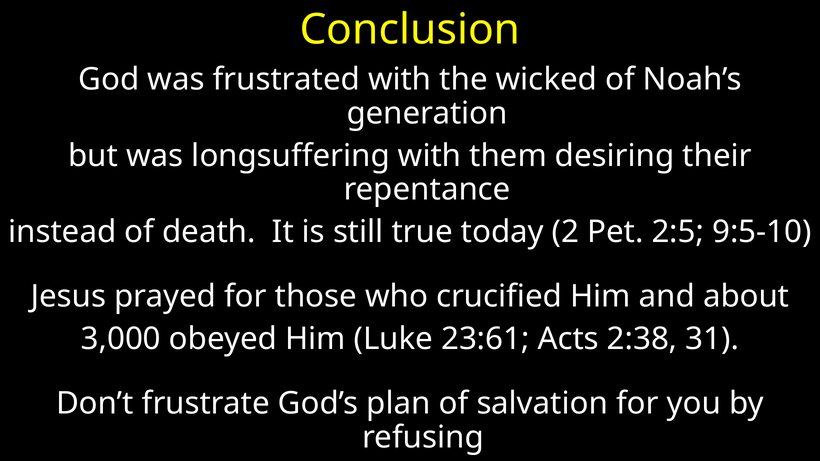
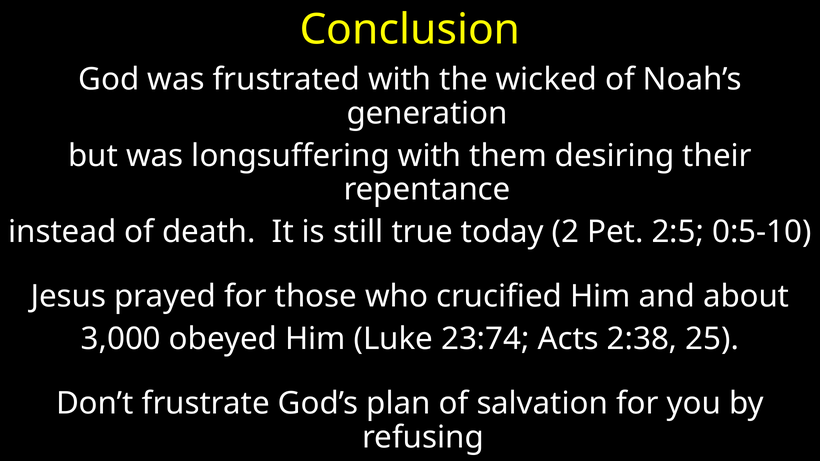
9:5-10: 9:5-10 -> 0:5-10
23:61: 23:61 -> 23:74
31: 31 -> 25
